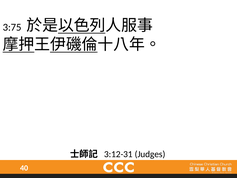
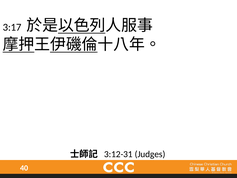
3:75: 3:75 -> 3:17
